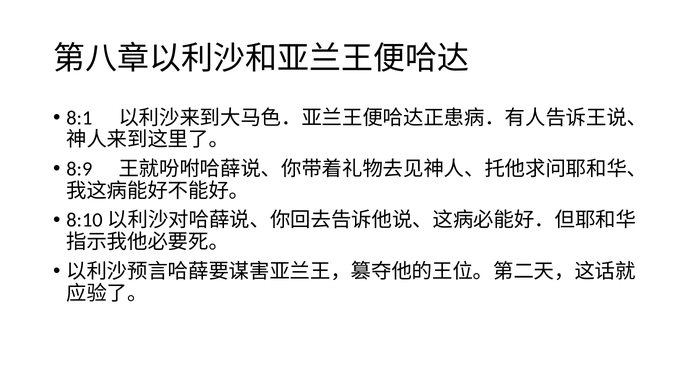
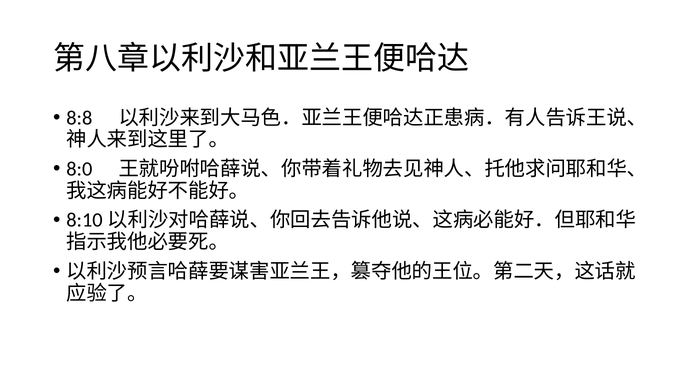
8:1: 8:1 -> 8:8
8:9: 8:9 -> 8:0
